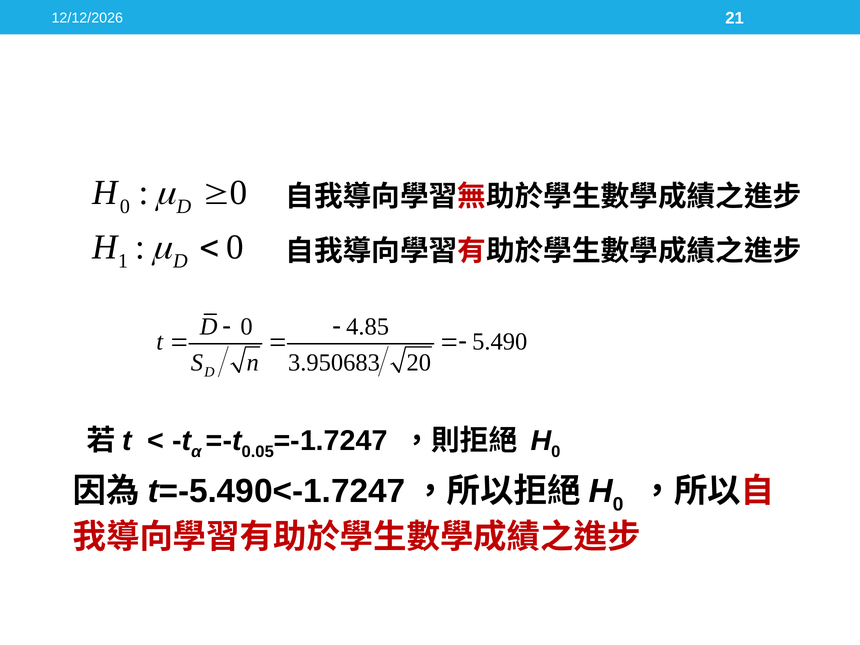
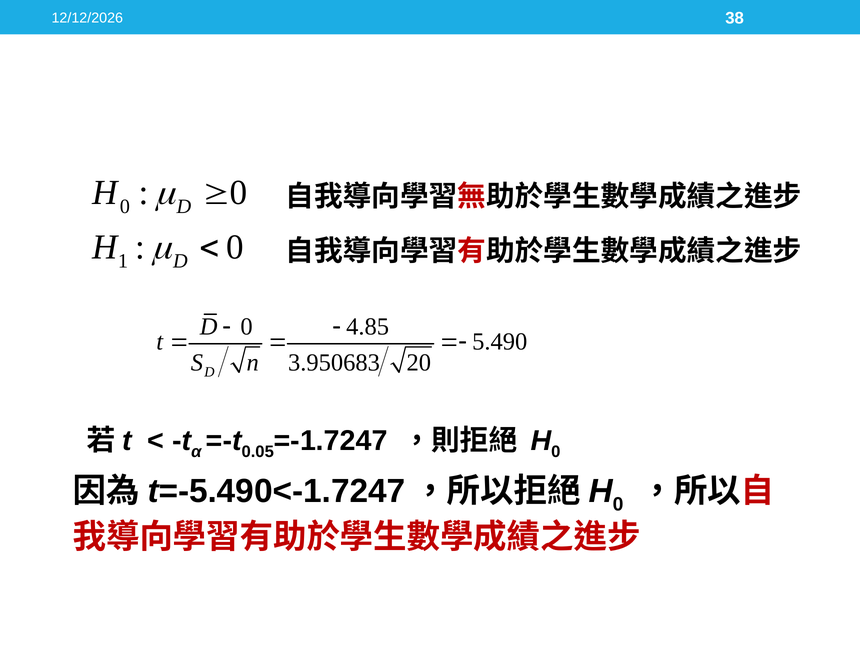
21: 21 -> 38
